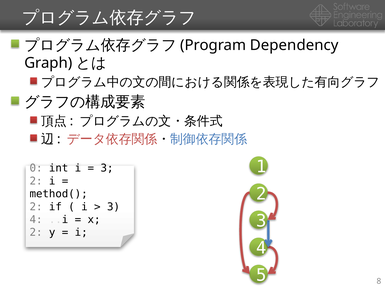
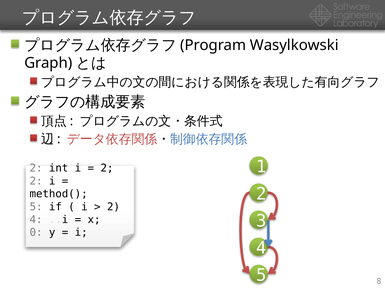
Dependency: Dependency -> Wasylkowski
0 at (36, 168): 0 -> 2
3 at (107, 168): 3 -> 2
2 at (36, 207): 2 -> 5
3 at (113, 207): 3 -> 2
2 at (36, 232): 2 -> 0
